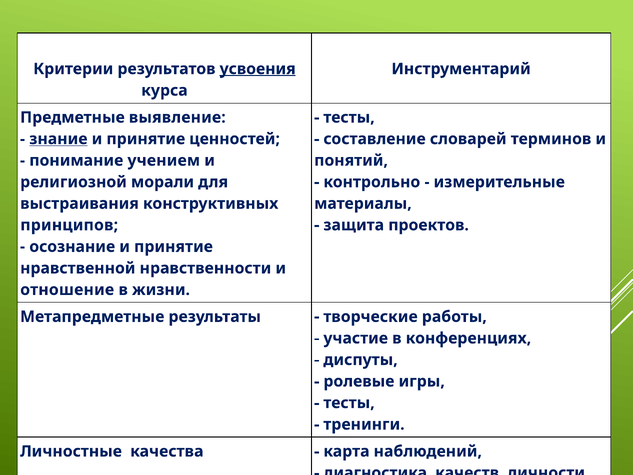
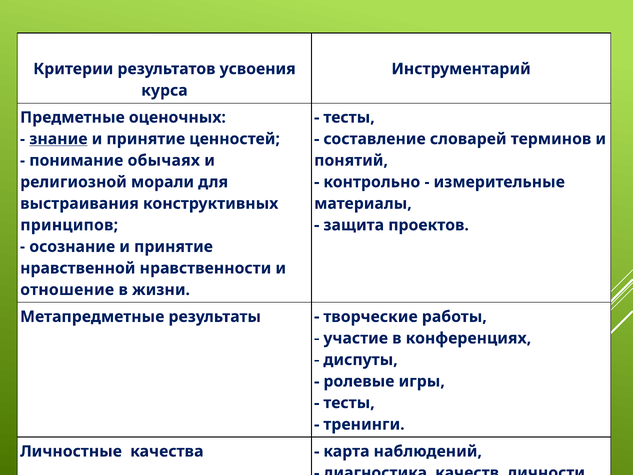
усвоения underline: present -> none
выявление: выявление -> оценочных
учением: учением -> обычаях
